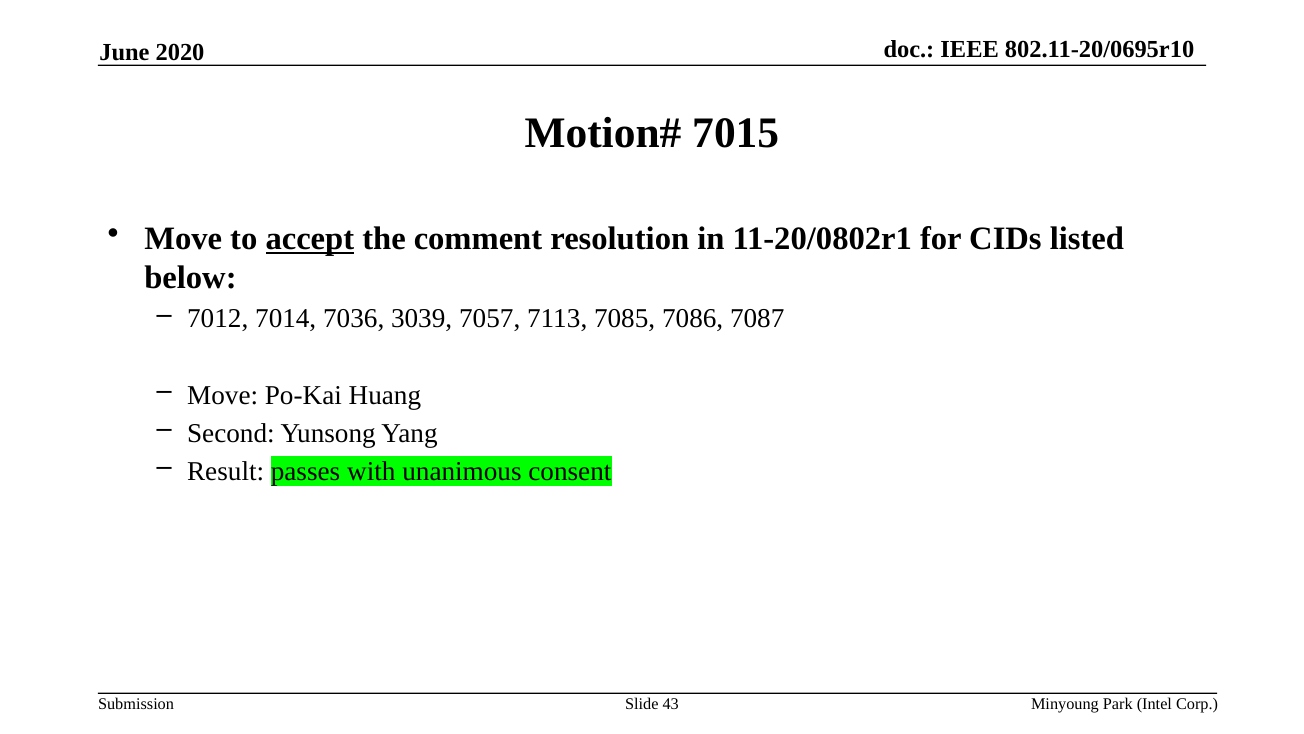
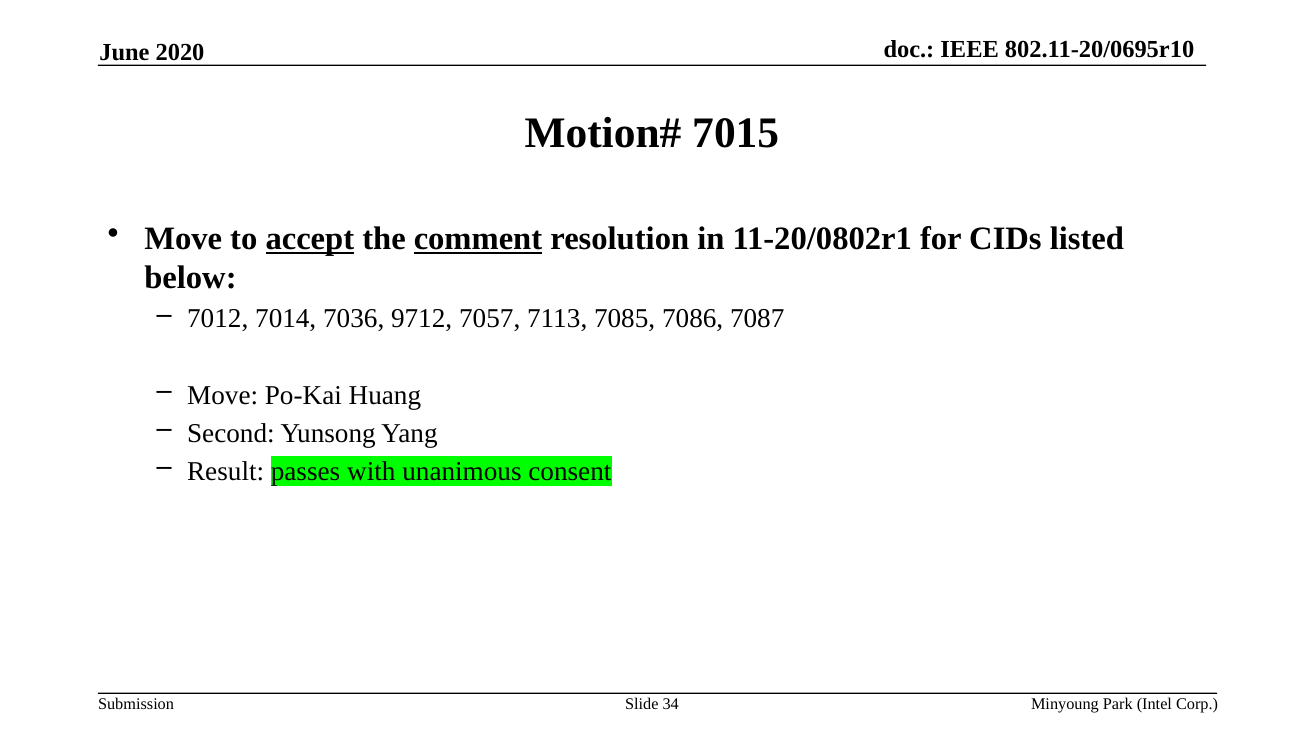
comment underline: none -> present
3039: 3039 -> 9712
43: 43 -> 34
